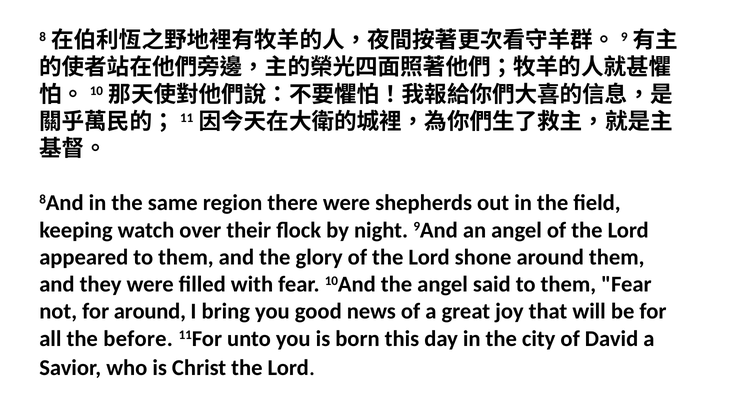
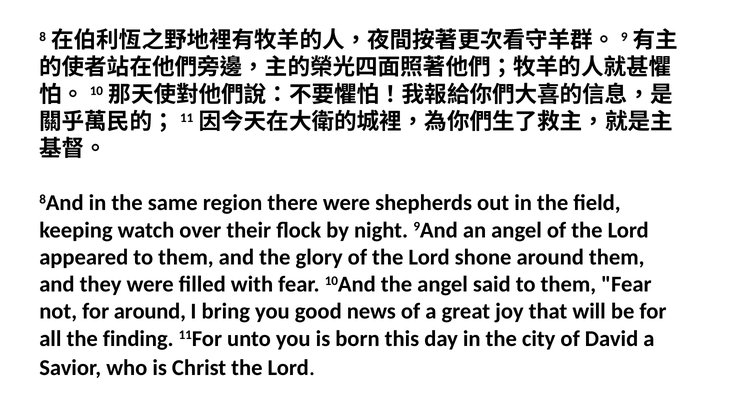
before: before -> finding
